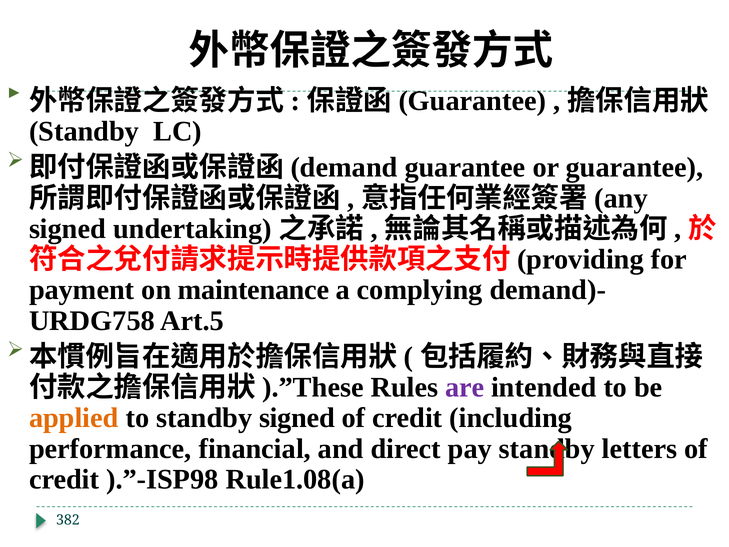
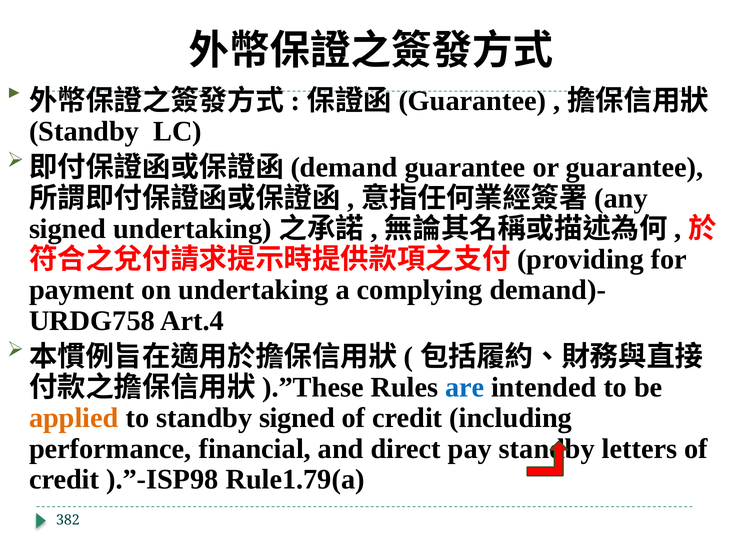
on maintenance: maintenance -> undertaking
Art.5: Art.5 -> Art.4
are colour: purple -> blue
Rule1.08(a: Rule1.08(a -> Rule1.79(a
